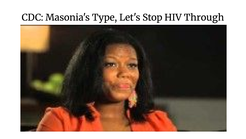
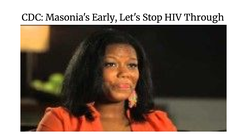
Type: Type -> Early
